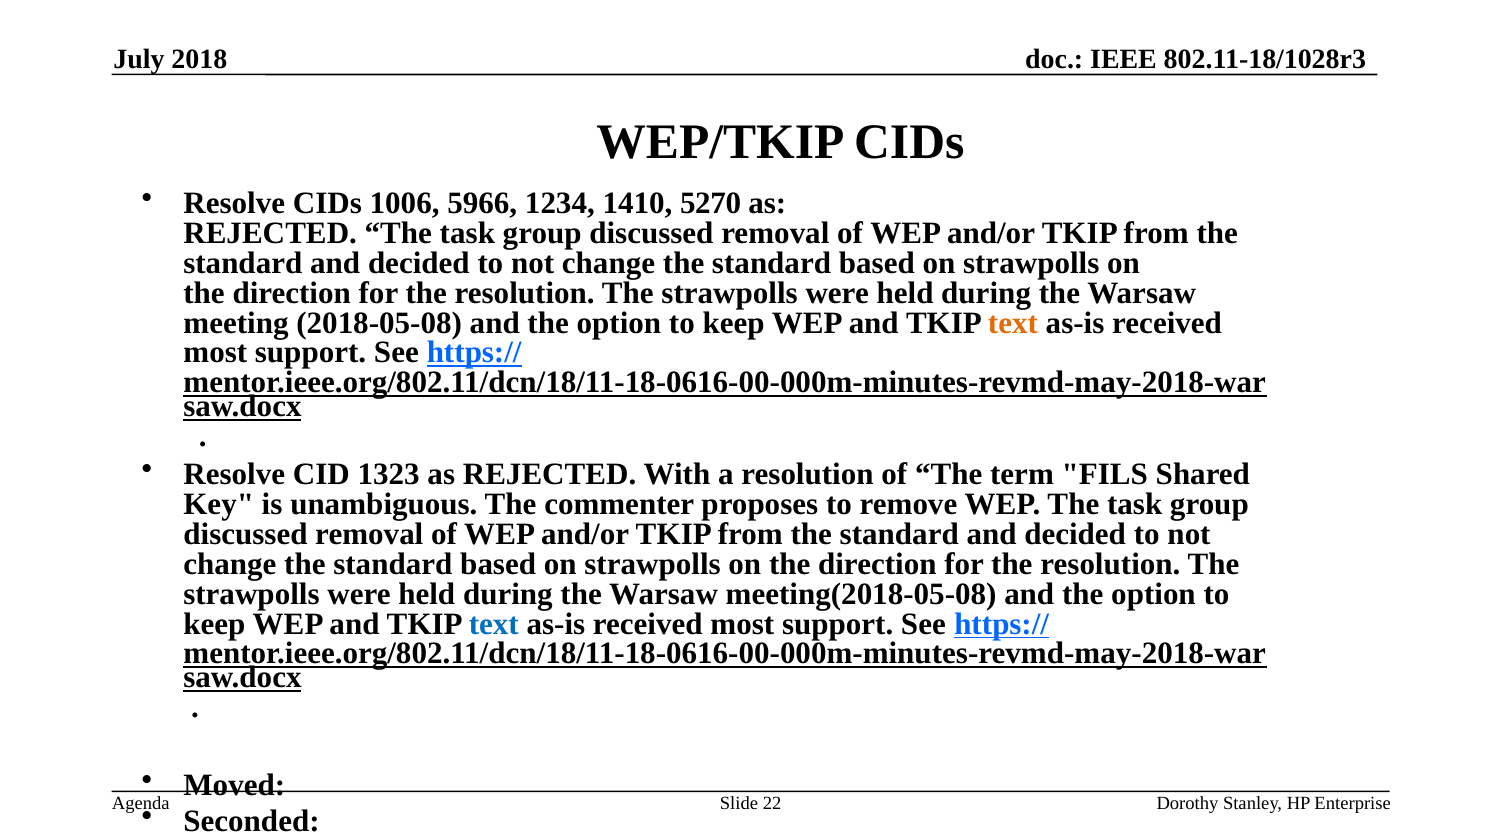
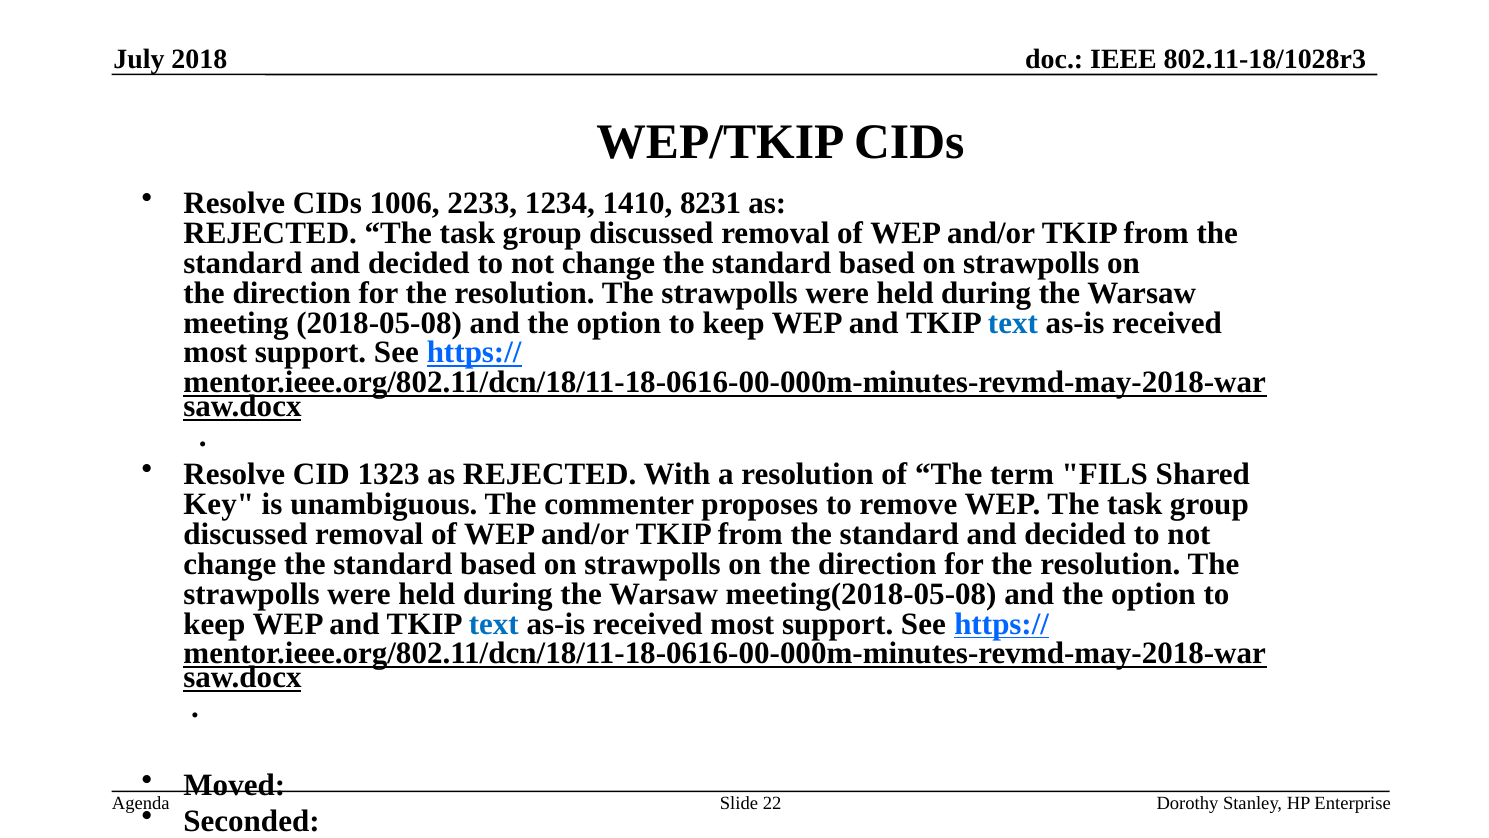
5966: 5966 -> 2233
5270: 5270 -> 8231
text at (1013, 323) colour: orange -> blue
